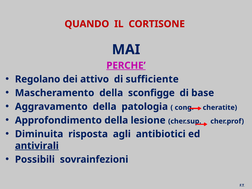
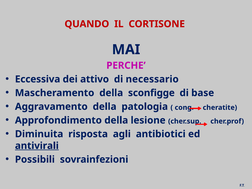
PERCHE underline: present -> none
Regolano: Regolano -> Eccessiva
sufficiente: sufficiente -> necessario
